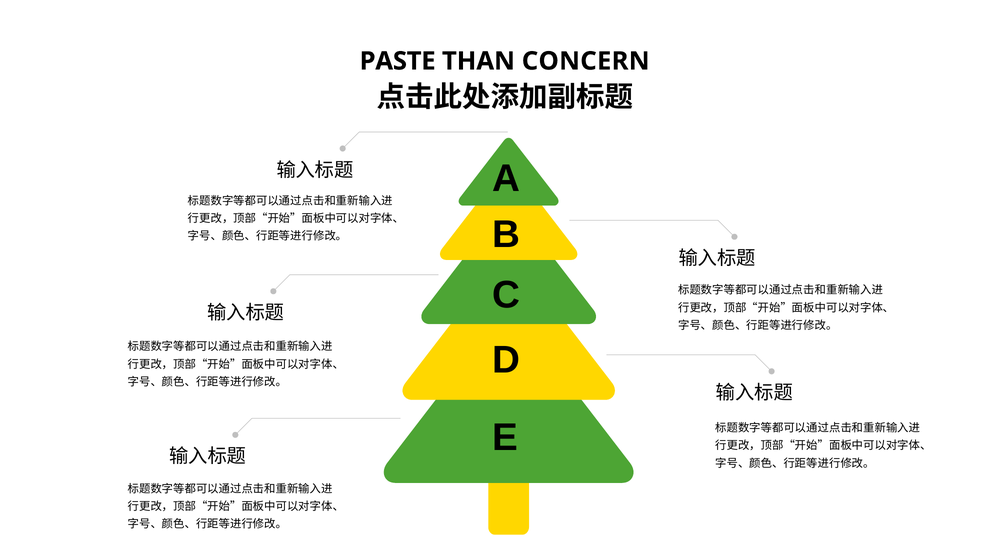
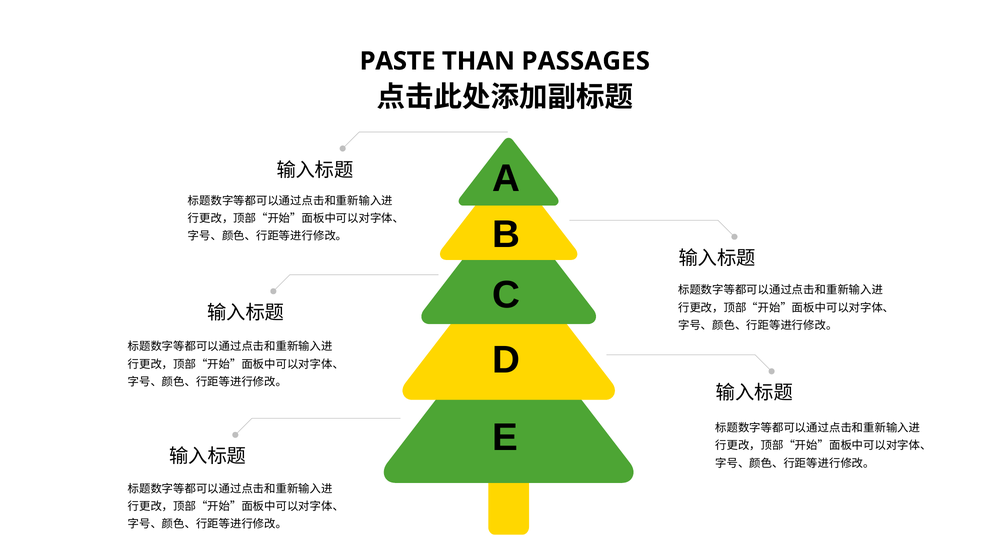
CONCERN: CONCERN -> PASSAGES
